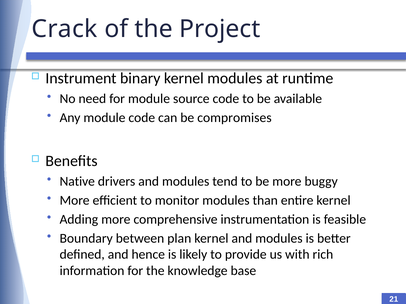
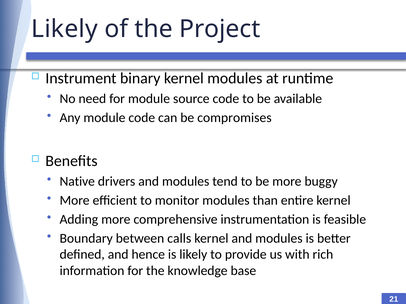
Crack at (65, 29): Crack -> Likely
plan: plan -> calls
